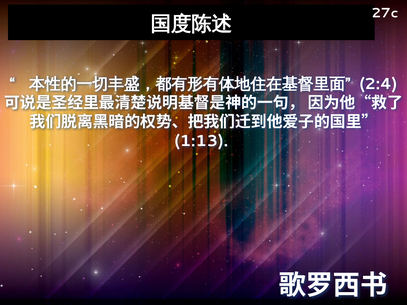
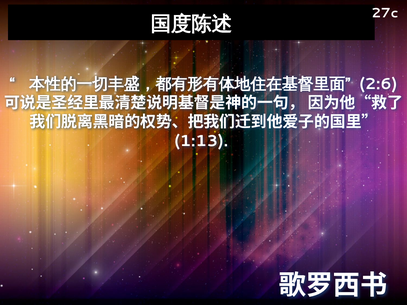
2:4: 2:4 -> 2:6
